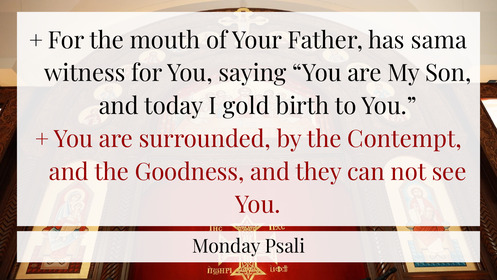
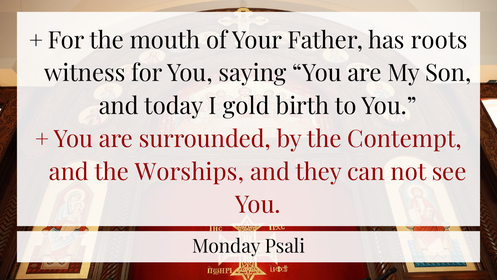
sama: sama -> roots
Goodness: Goodness -> Worships
